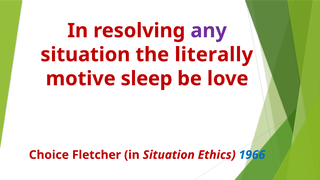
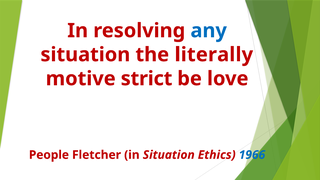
any colour: purple -> blue
sleep: sleep -> strict
Choice: Choice -> People
